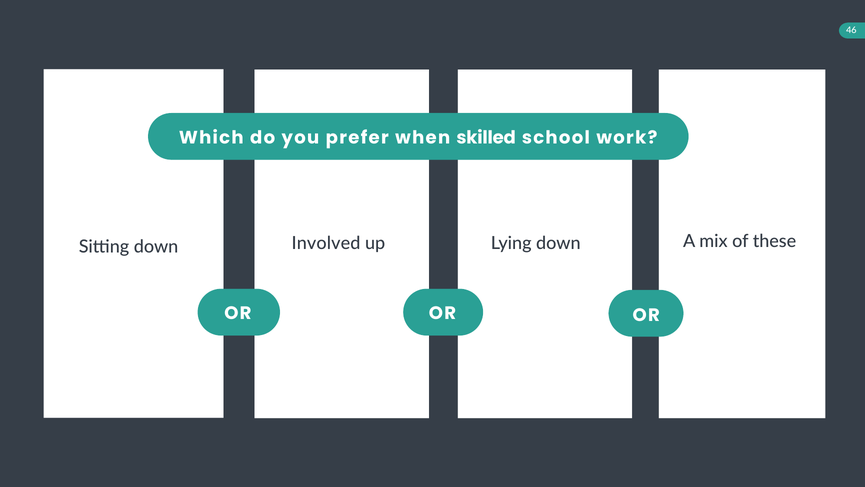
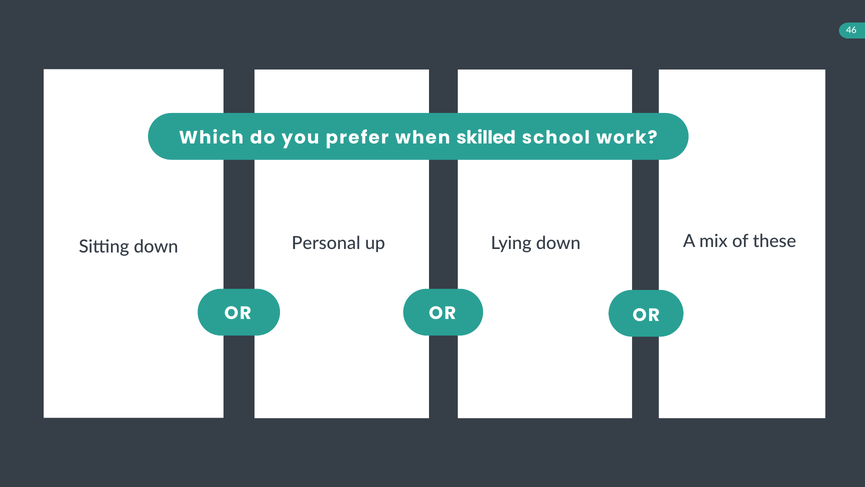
Involved: Involved -> Personal
